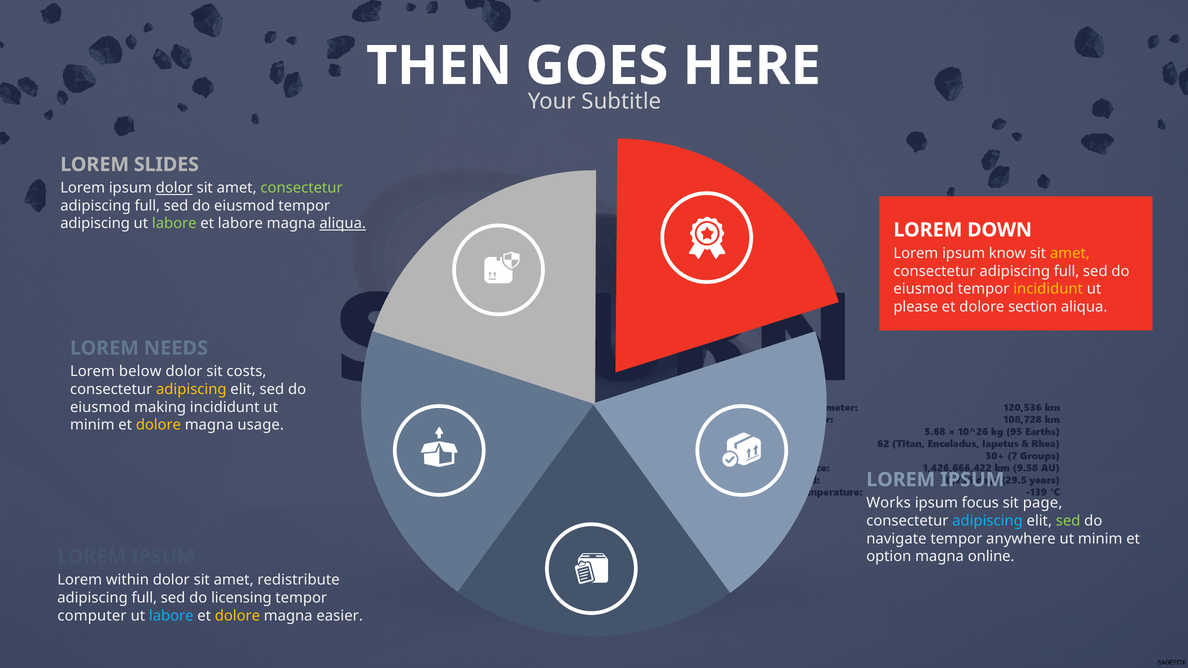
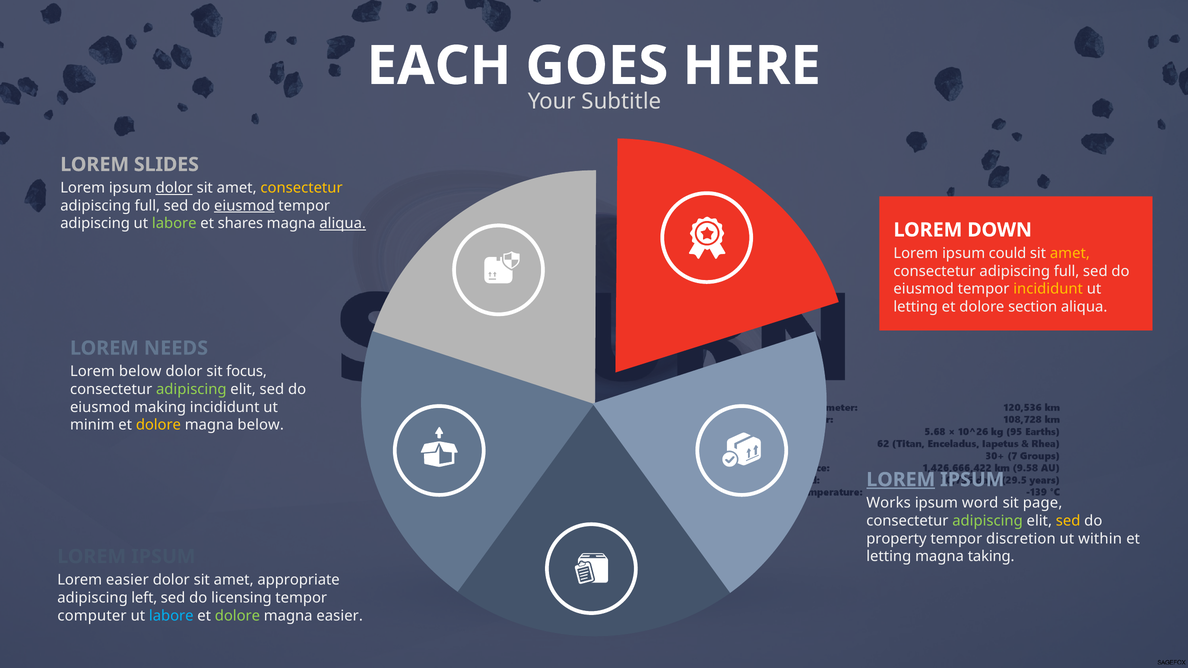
THEN: THEN -> EACH
consectetur at (302, 188) colour: light green -> yellow
eiusmod at (244, 206) underline: none -> present
et labore: labore -> shares
know: know -> could
please at (916, 307): please -> letting
costs: costs -> focus
adipiscing at (191, 390) colour: yellow -> light green
magna usage: usage -> below
LOREM at (901, 480) underline: none -> present
focus: focus -> word
adipiscing at (988, 521) colour: light blue -> light green
sed at (1068, 521) colour: light green -> yellow
navigate: navigate -> property
anywhere: anywhere -> discretion
minim at (1100, 539): minim -> within
option at (889, 557): option -> letting
online: online -> taking
Lorem within: within -> easier
redistribute: redistribute -> appropriate
full at (144, 598): full -> left
dolore at (237, 616) colour: yellow -> light green
